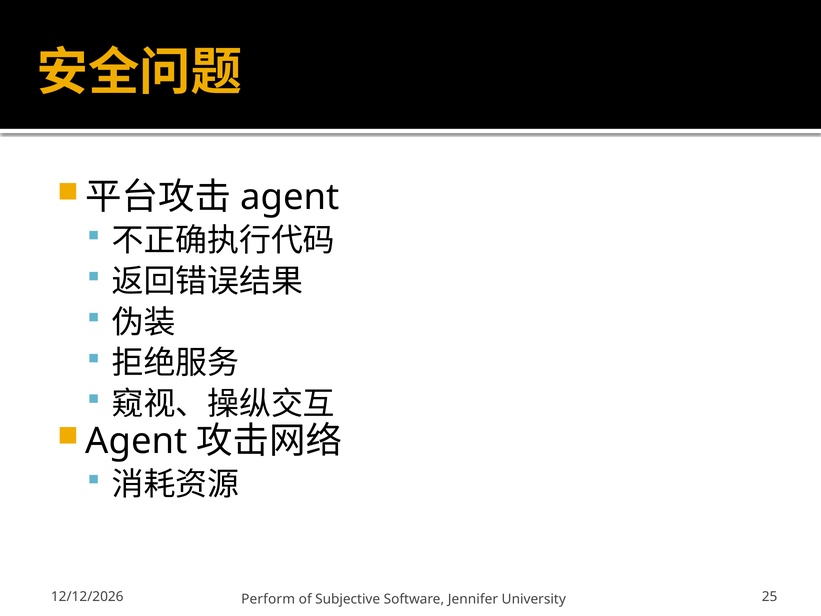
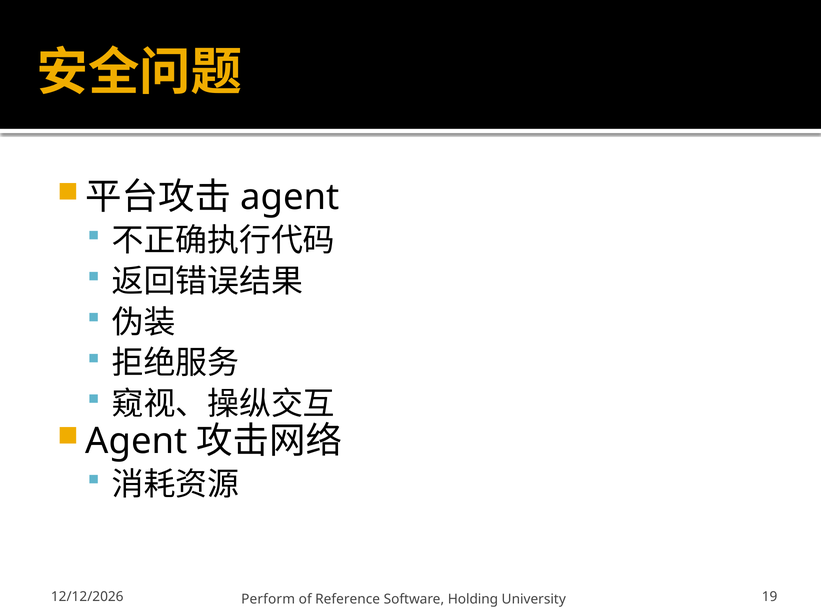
Subjective: Subjective -> Reference
Jennifer: Jennifer -> Holding
25: 25 -> 19
